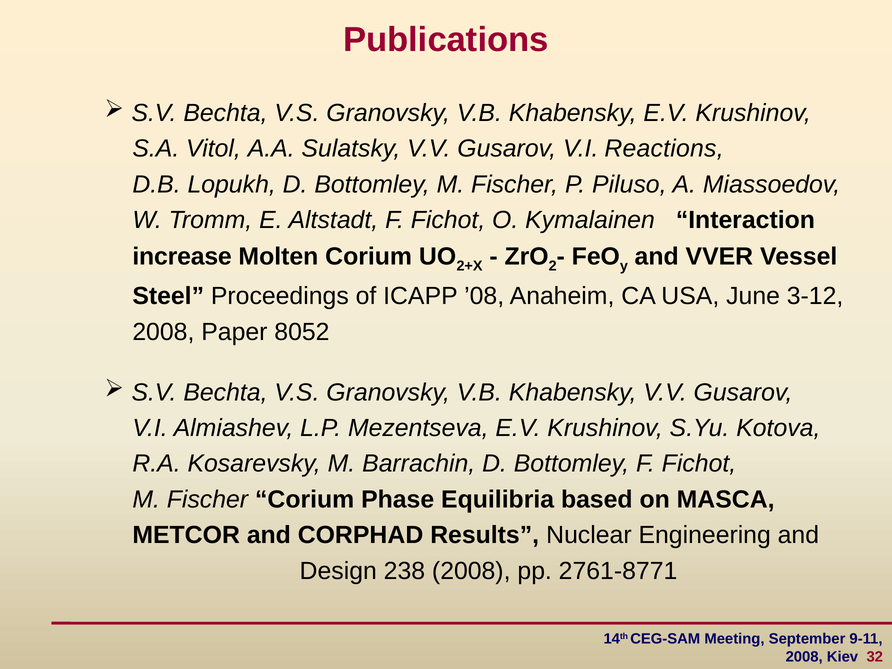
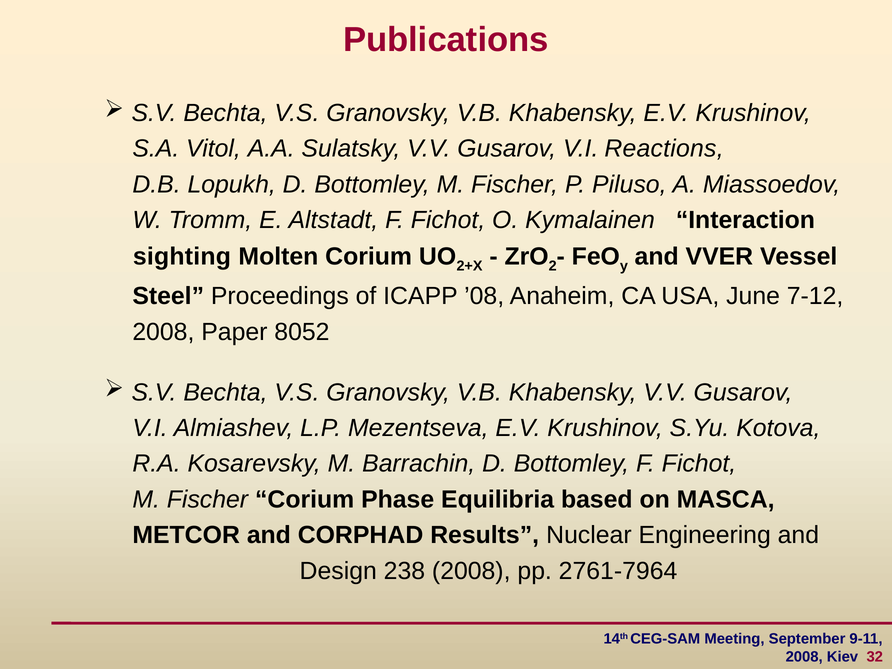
increase: increase -> sighting
3-12: 3-12 -> 7-12
2761-8771: 2761-8771 -> 2761-7964
